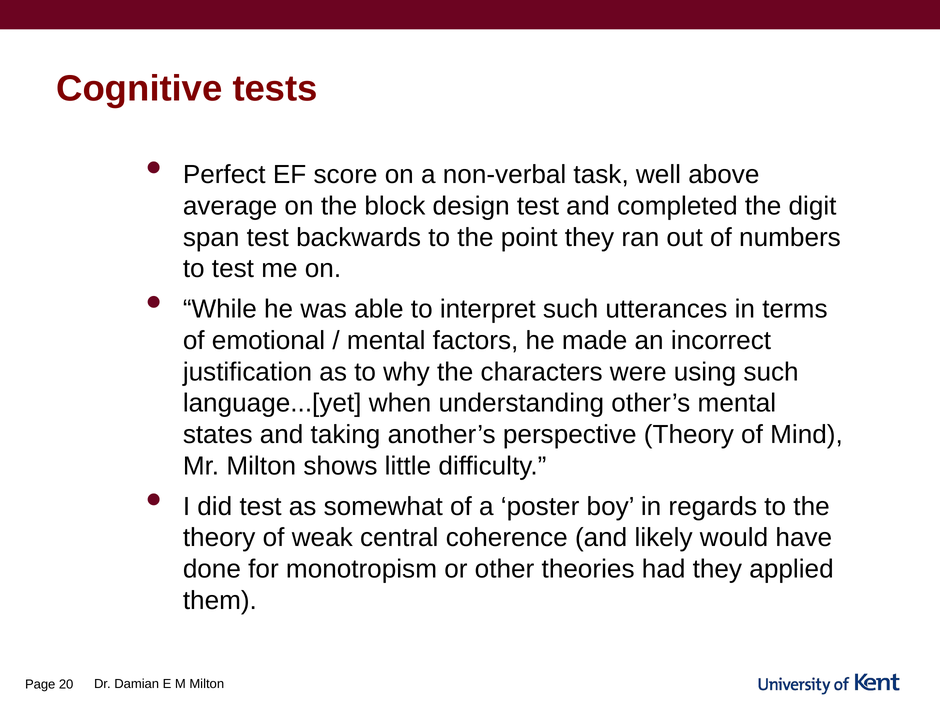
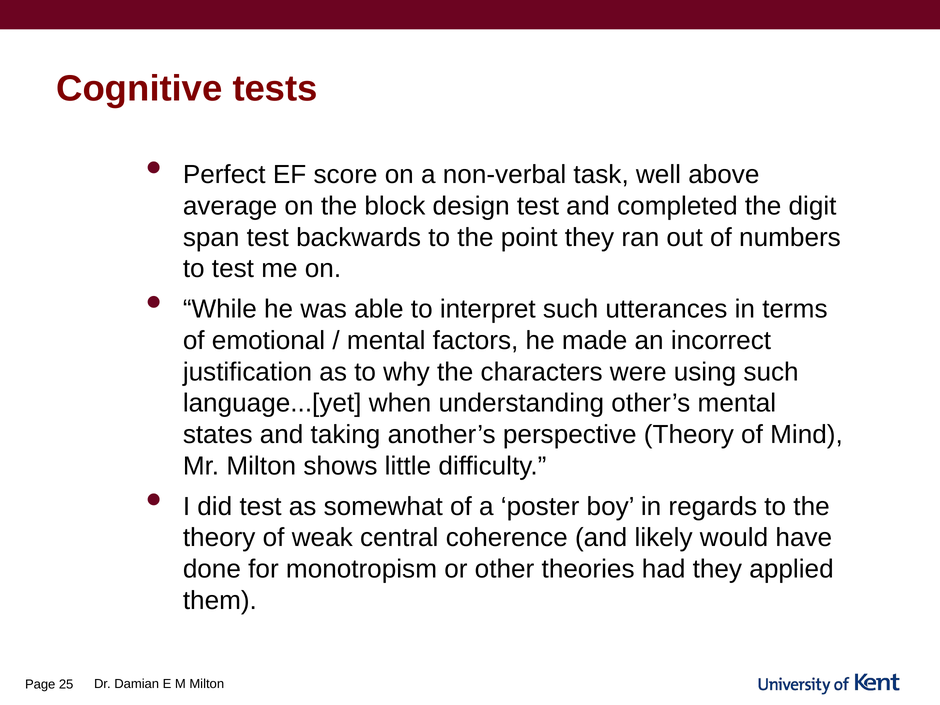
20: 20 -> 25
